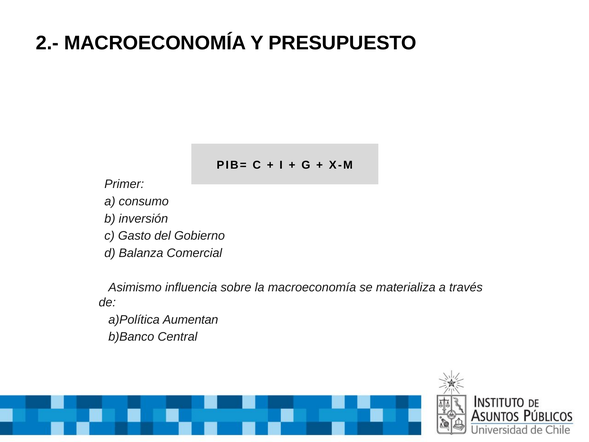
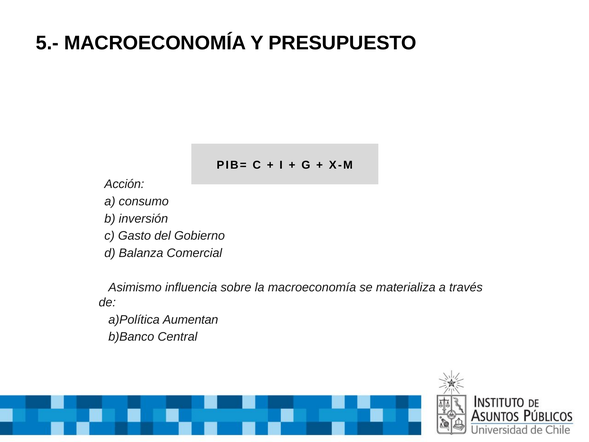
2.-: 2.- -> 5.-
Primer: Primer -> Acción
